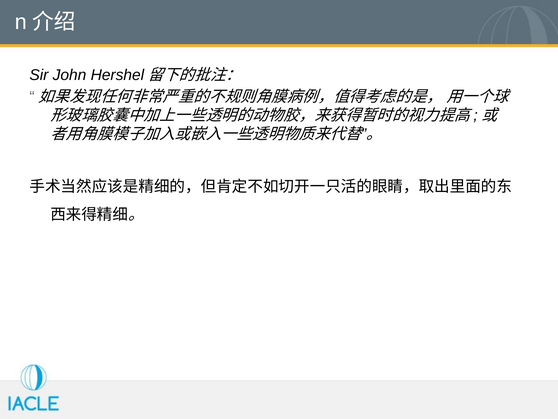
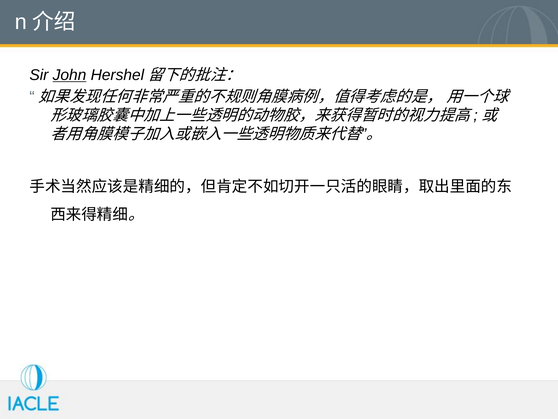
John underline: none -> present
